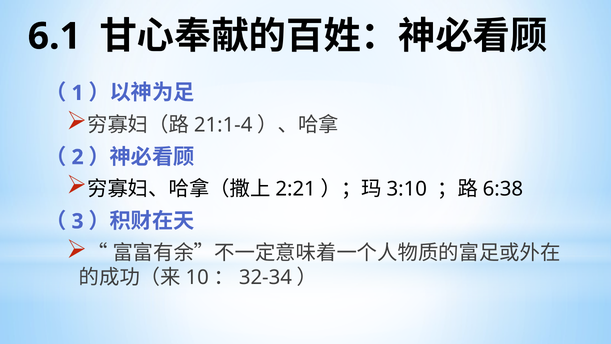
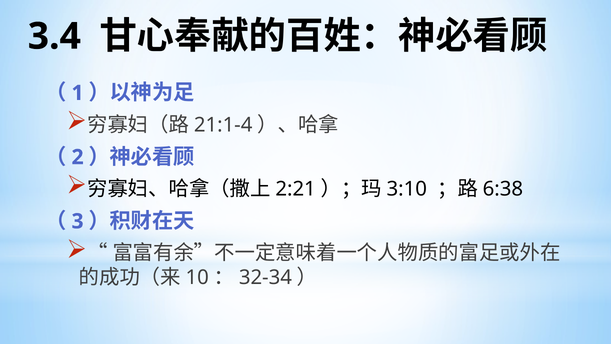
6.1: 6.1 -> 3.4
